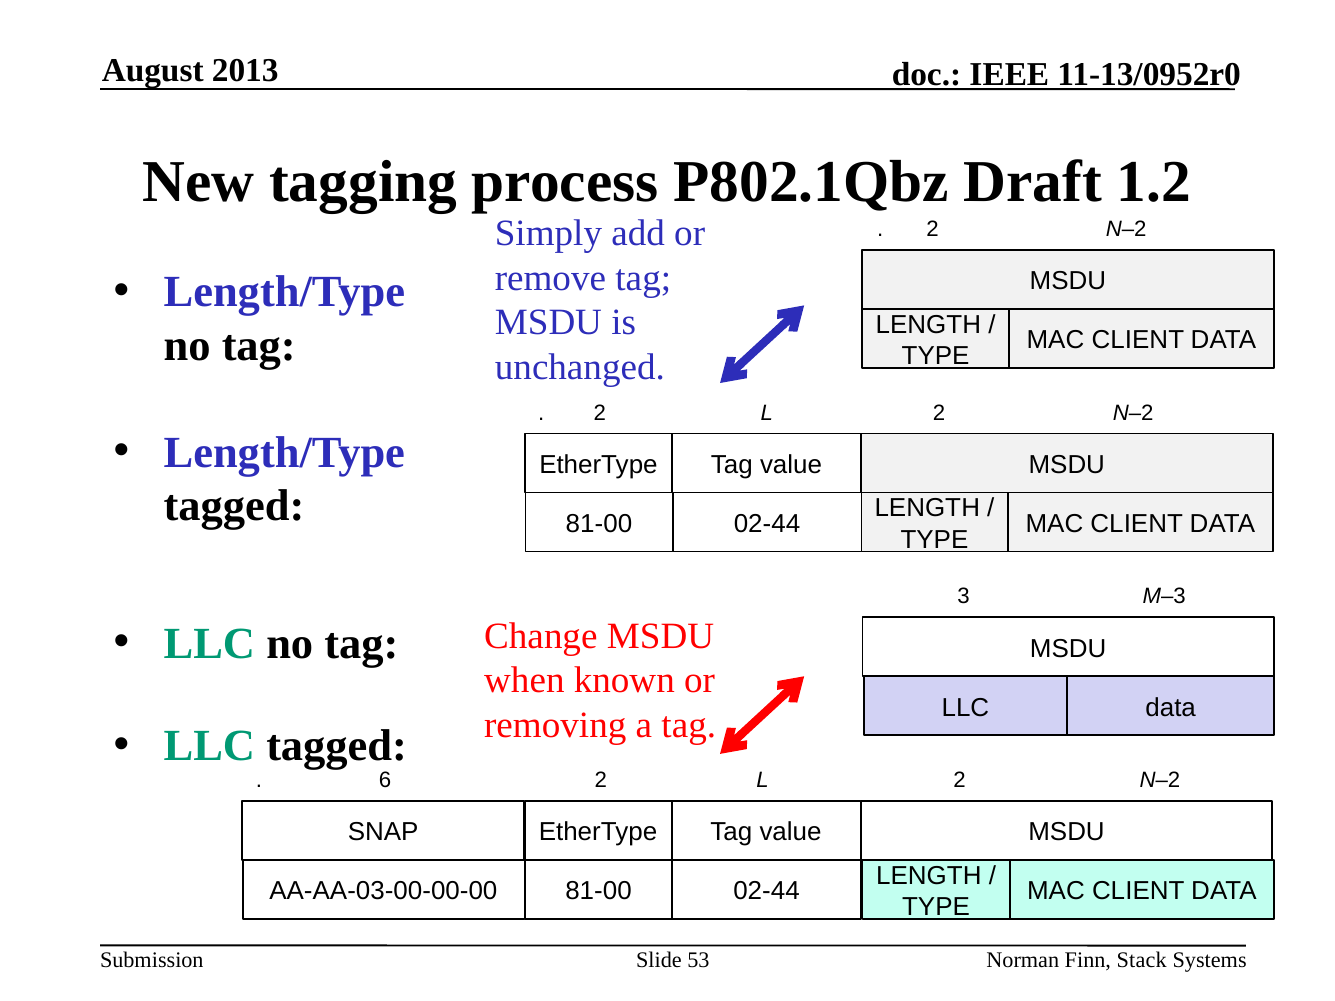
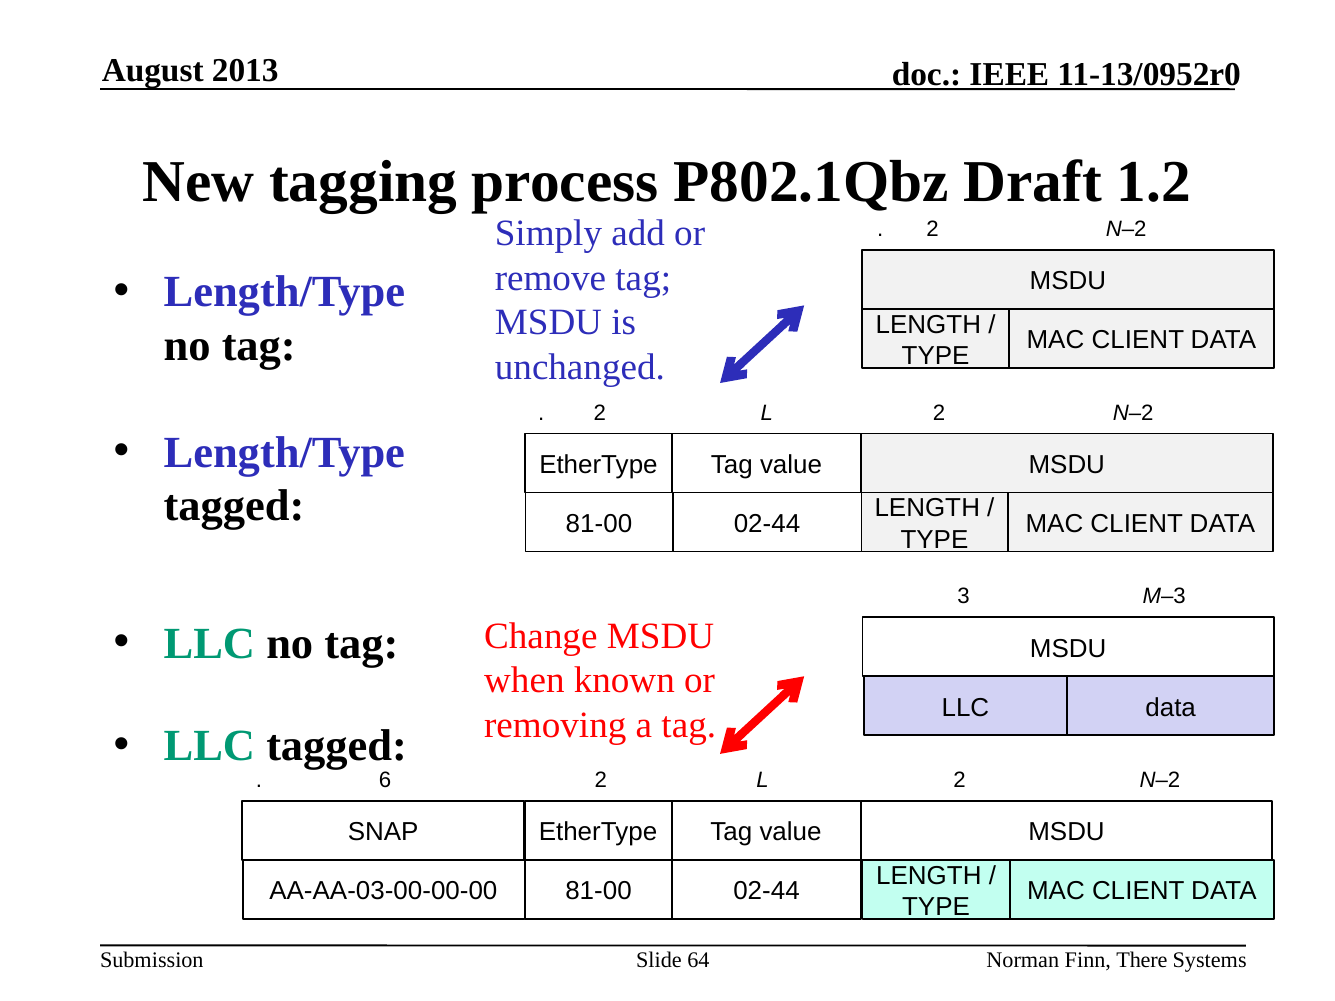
53: 53 -> 64
Stack: Stack -> There
